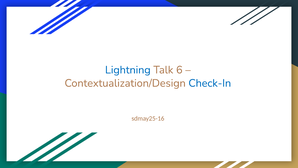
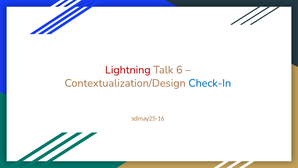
Lightning colour: blue -> red
